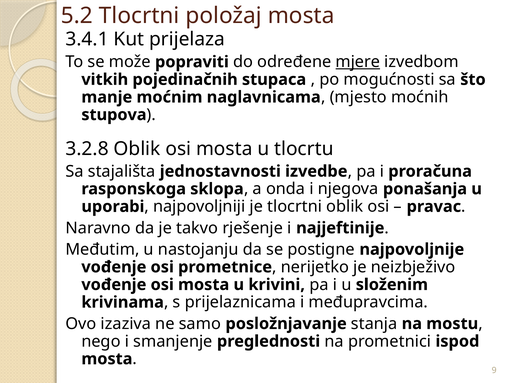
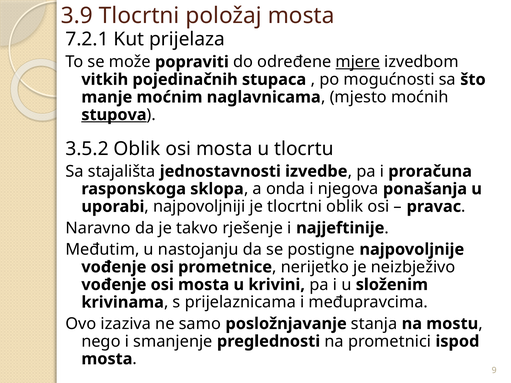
5.2: 5.2 -> 3.9
3.4.1: 3.4.1 -> 7.2.1
stupova underline: none -> present
3.2.8: 3.2.8 -> 3.5.2
